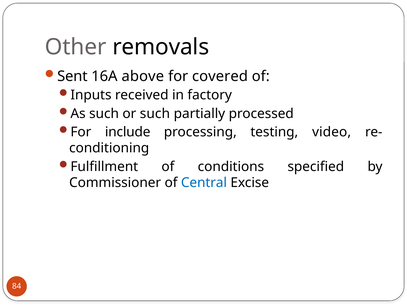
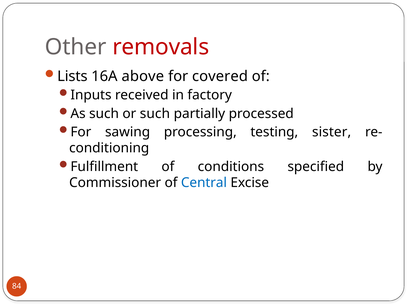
removals colour: black -> red
Sent: Sent -> Lists
include: include -> sawing
video: video -> sister
